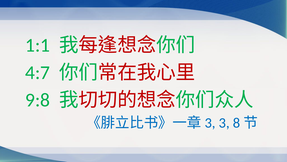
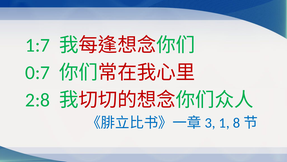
1:1: 1:1 -> 1:7
4:7: 4:7 -> 0:7
9:8: 9:8 -> 2:8
3: 3 -> 1
